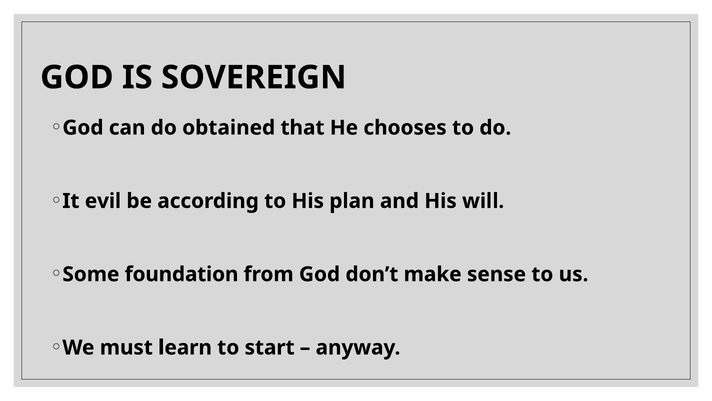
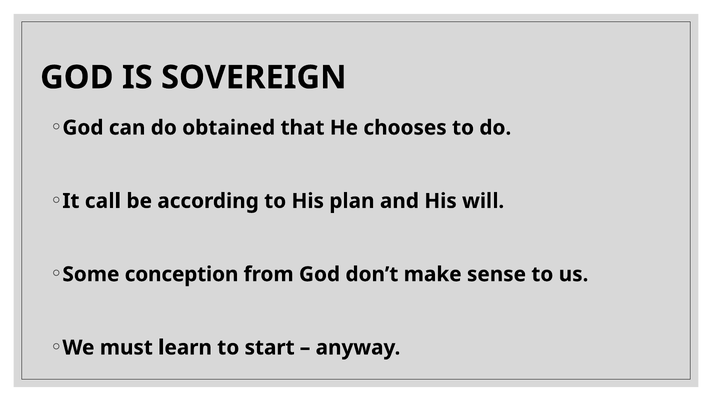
evil: evil -> call
foundation: foundation -> conception
